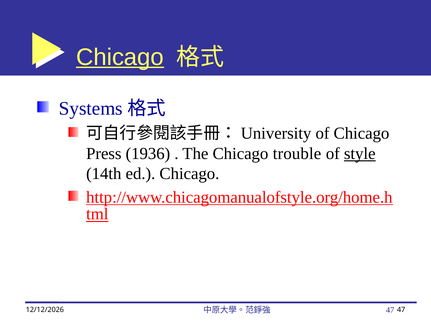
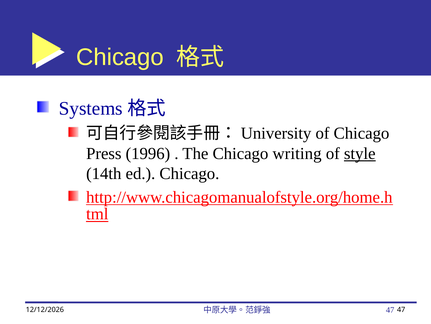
Chicago at (120, 57) underline: present -> none
1936: 1936 -> 1996
trouble: trouble -> writing
